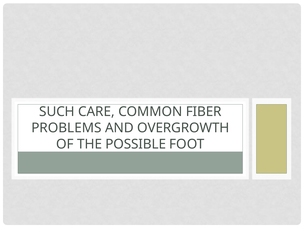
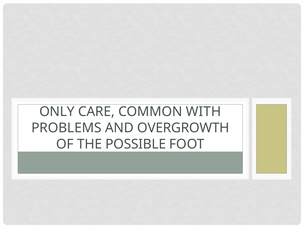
SUCH: SUCH -> ONLY
FIBER: FIBER -> WITH
